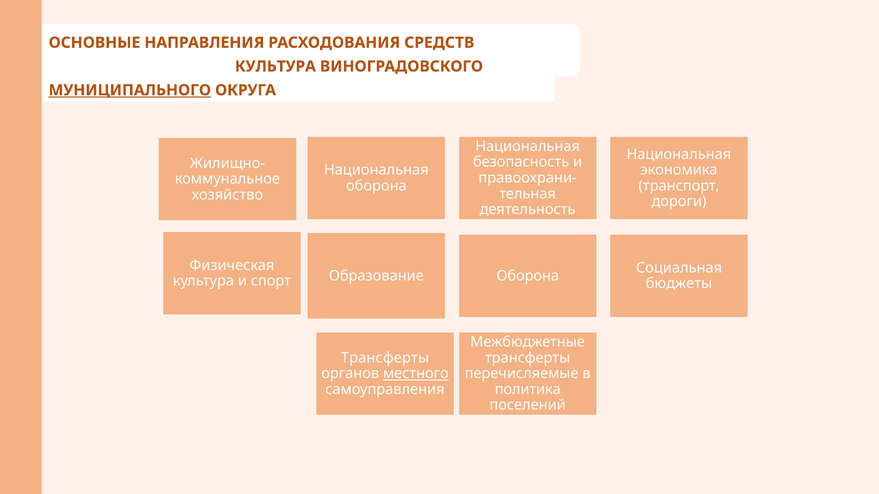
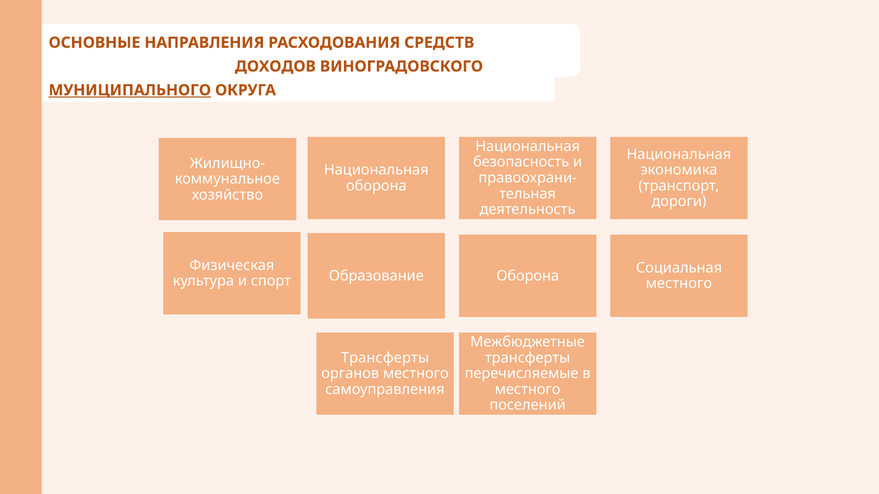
КУЛЬТУРА at (275, 66): КУЛЬТУРА -> ДОХОДОВ
бюджеты at (679, 284): бюджеты -> местного
местного at (416, 374) underline: present -> none
политика at (528, 390): политика -> местного
